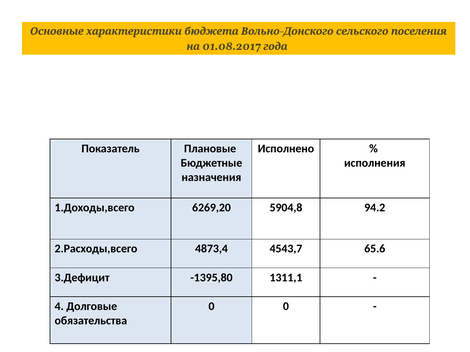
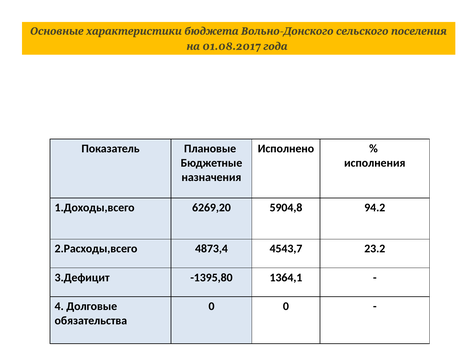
65.6: 65.6 -> 23.2
1311,1: 1311,1 -> 1364,1
